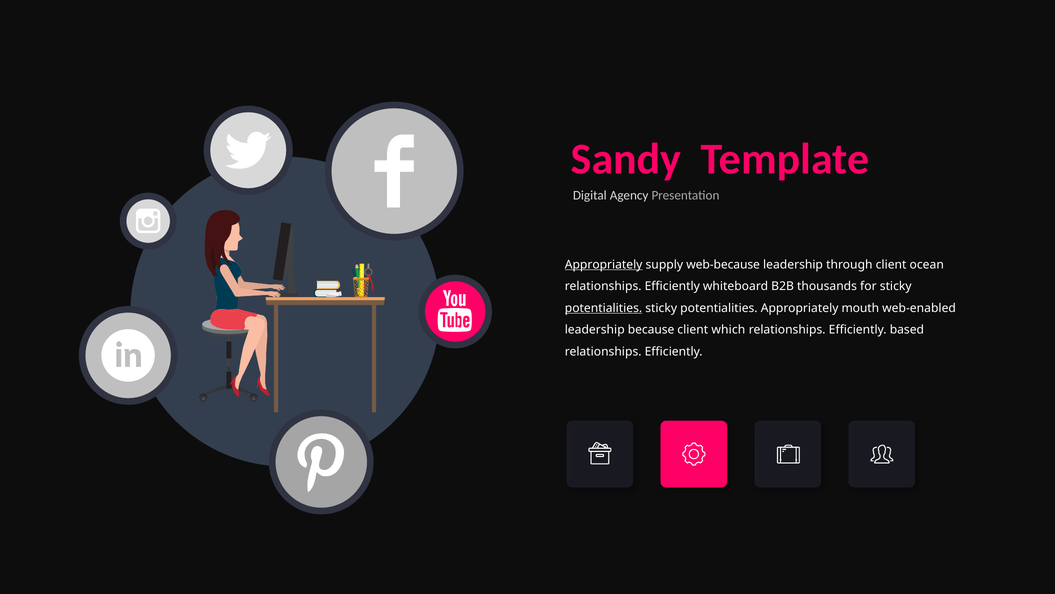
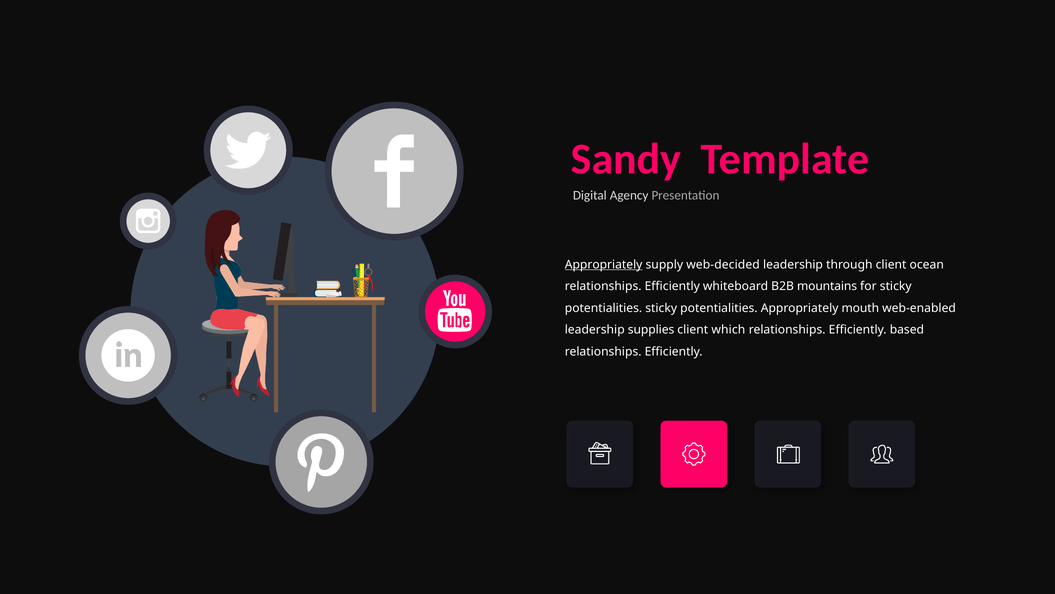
web-because: web-because -> web-decided
thousands: thousands -> mountains
potentialities at (604, 308) underline: present -> none
because: because -> supplies
